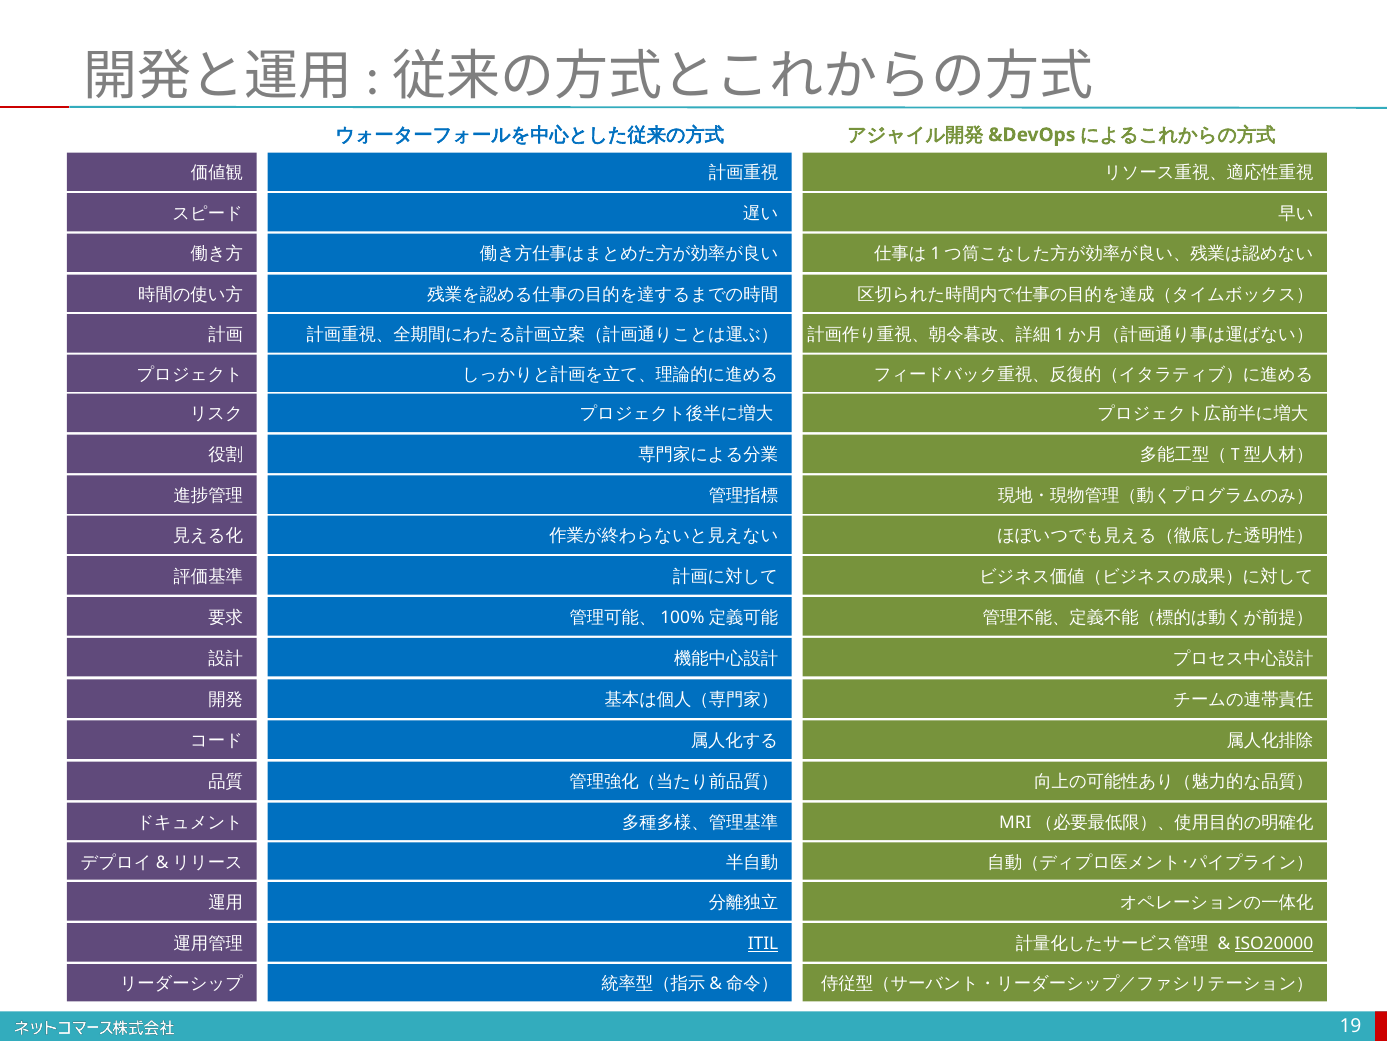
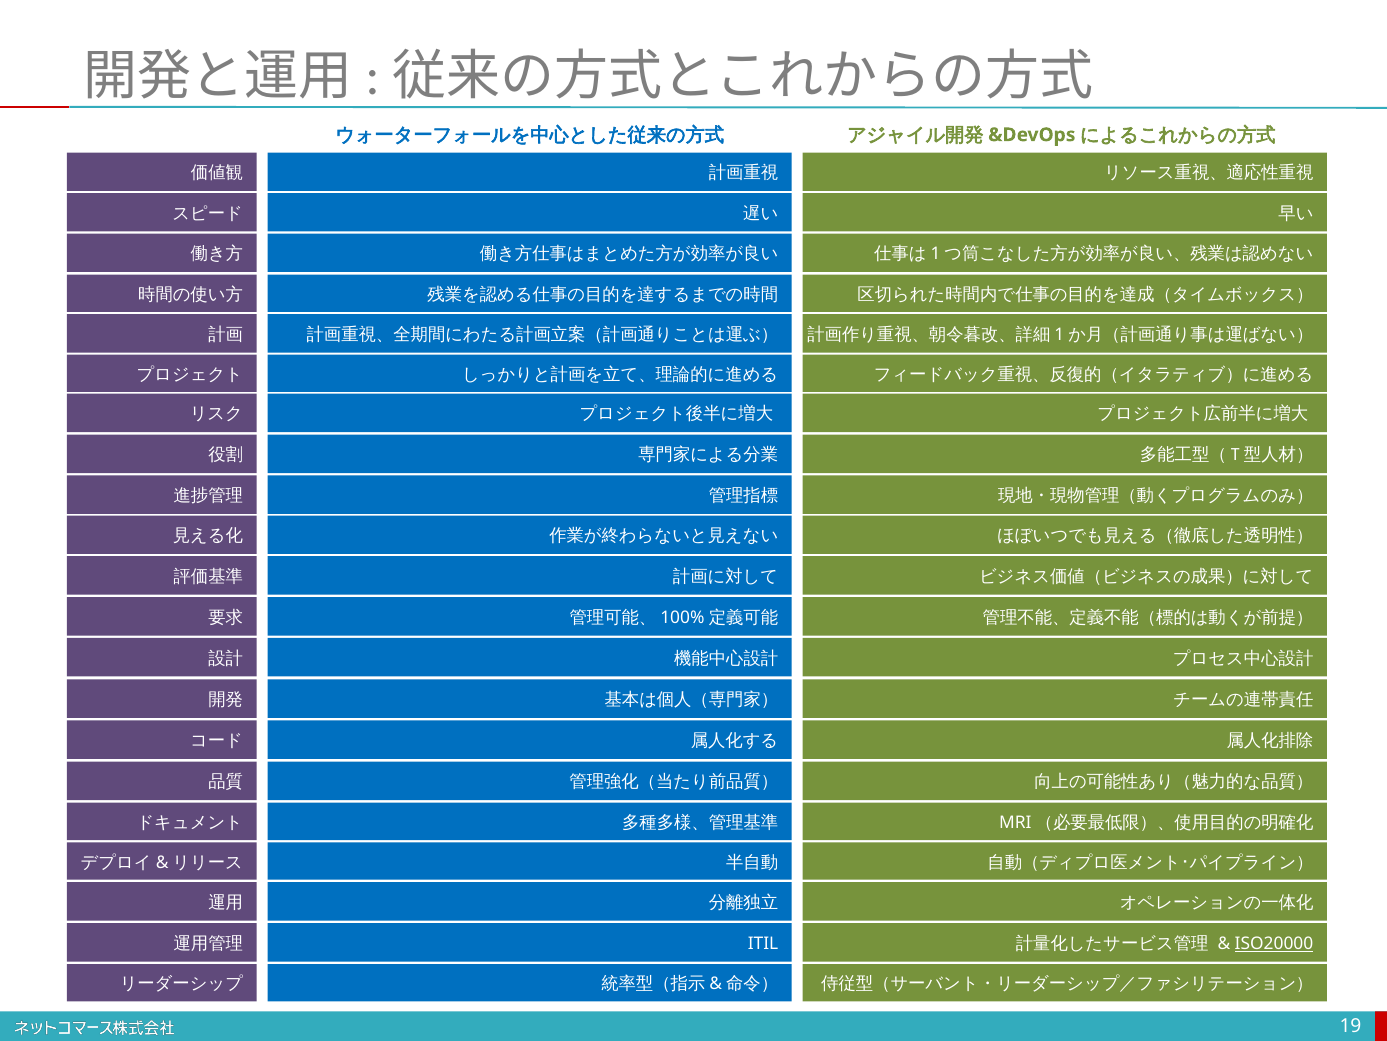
ITIL underline: present -> none
